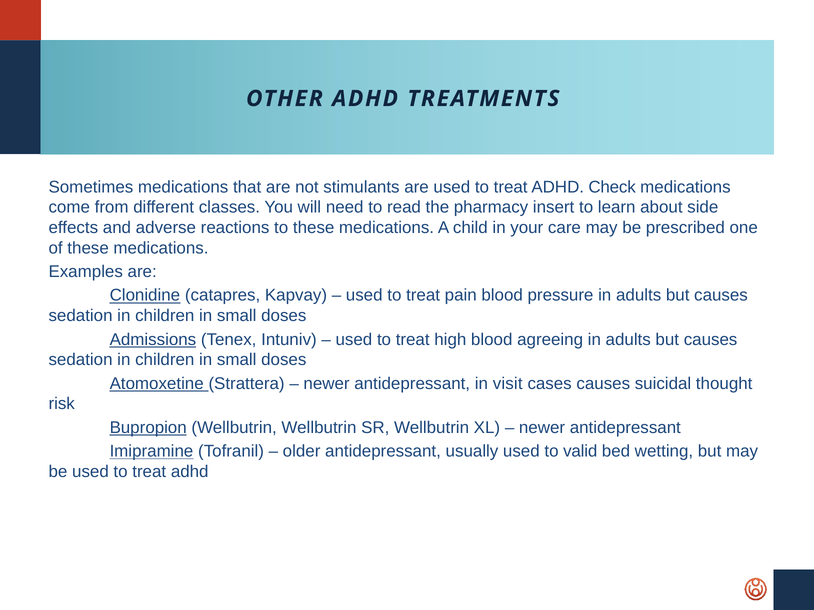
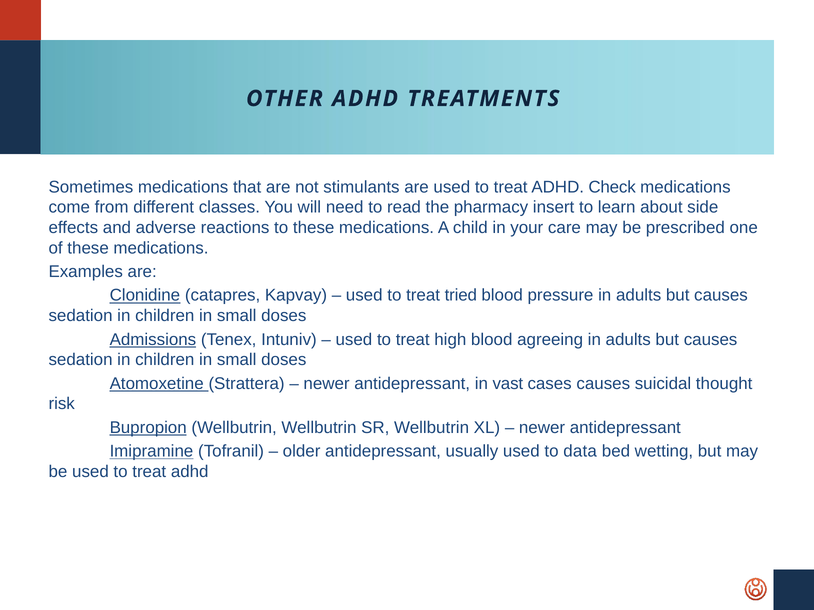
pain: pain -> tried
visit: visit -> vast
valid: valid -> data
